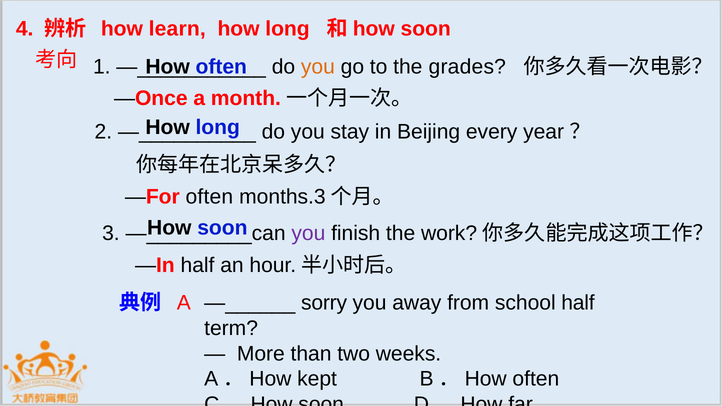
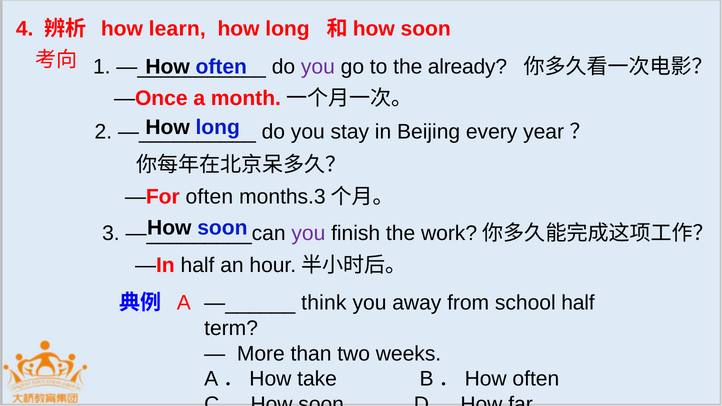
you at (318, 67) colour: orange -> purple
grades: grades -> already
sorry: sorry -> think
kept: kept -> take
